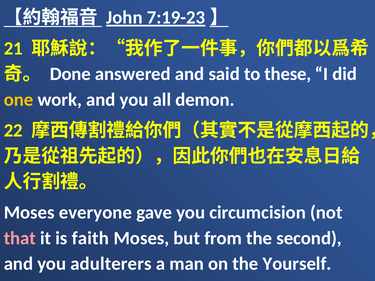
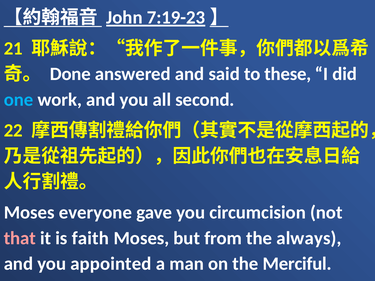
one colour: yellow -> light blue
demon: demon -> second
second: second -> always
adulterers: adulterers -> appointed
Yourself: Yourself -> Merciful
